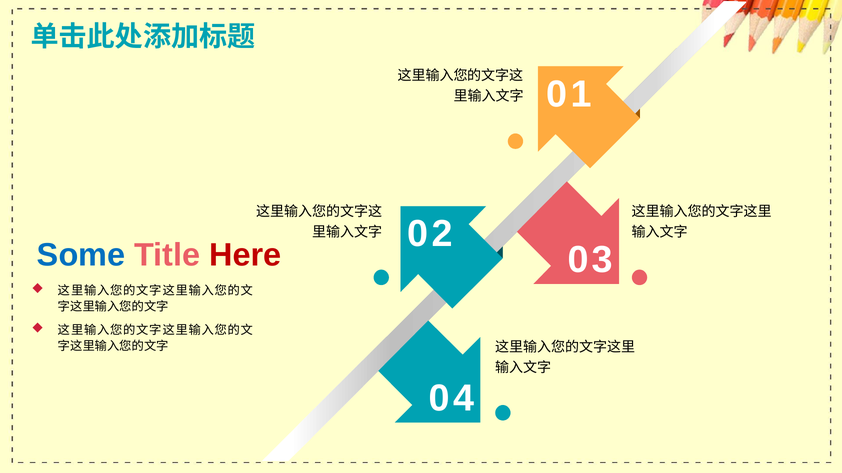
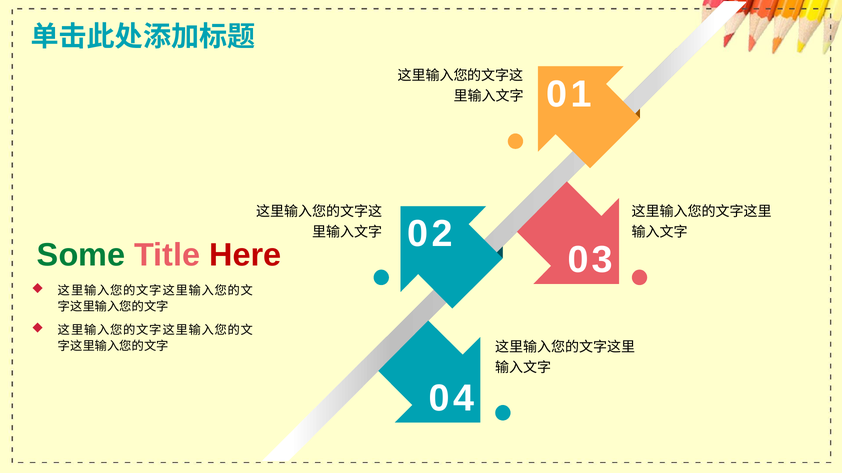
Some colour: blue -> green
